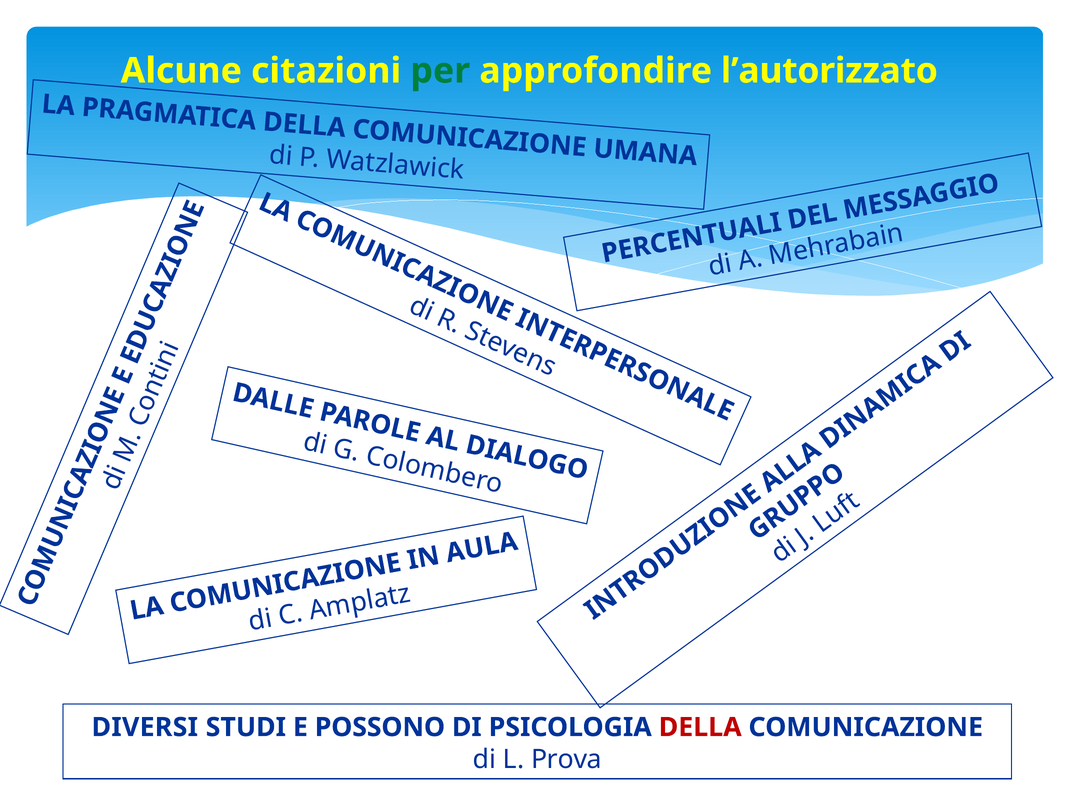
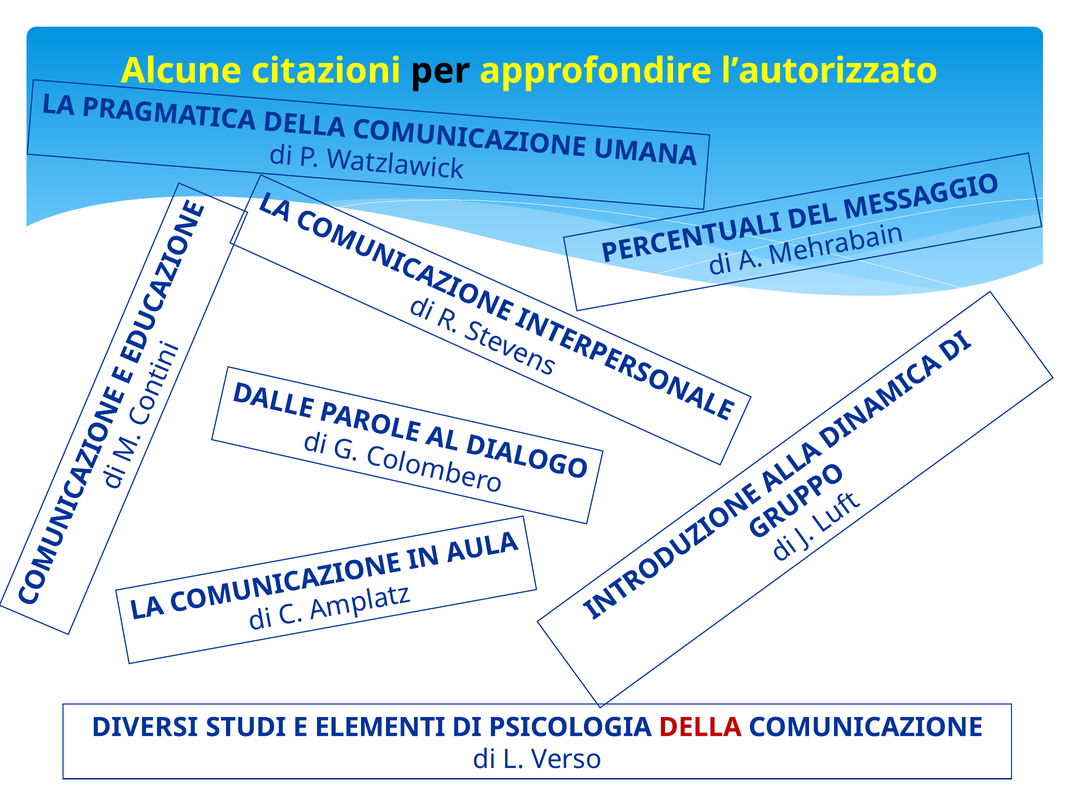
per colour: green -> black
POSSONO: POSSONO -> ELEMENTI
Prova: Prova -> Verso
